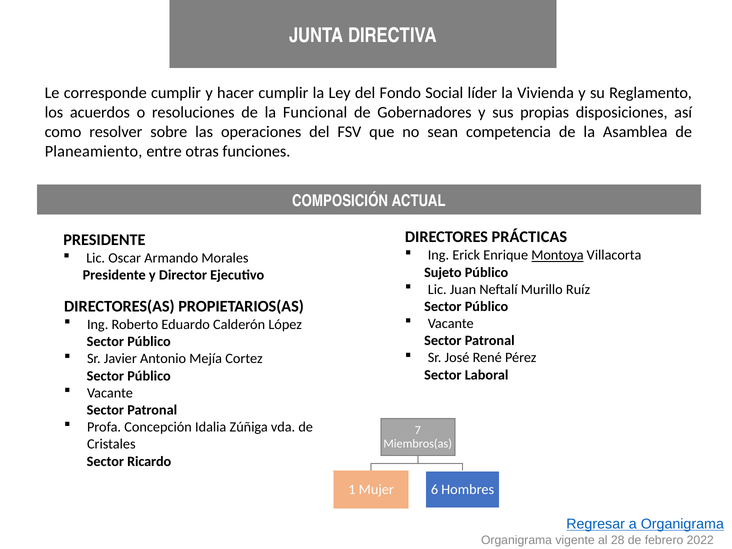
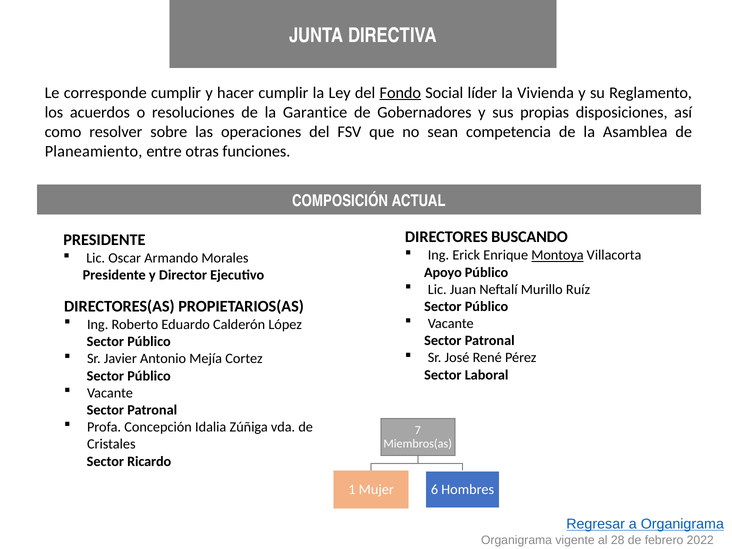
Fondo underline: none -> present
Funcional: Funcional -> Garantice
PRÁCTICAS: PRÁCTICAS -> BUSCANDO
Sujeto: Sujeto -> Apoyo
